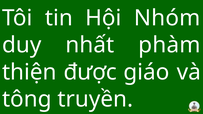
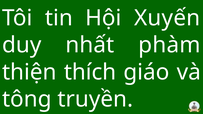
Nhóm: Nhóm -> Xuyến
được: được -> thích
